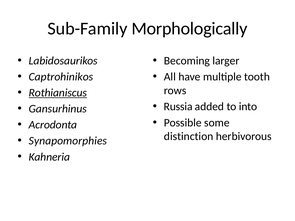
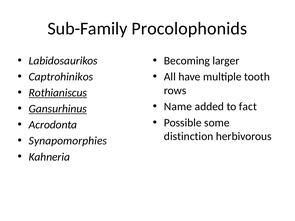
Morphologically: Morphologically -> Procolophonids
Russia: Russia -> Name
into: into -> fact
Gansurhinus underline: none -> present
